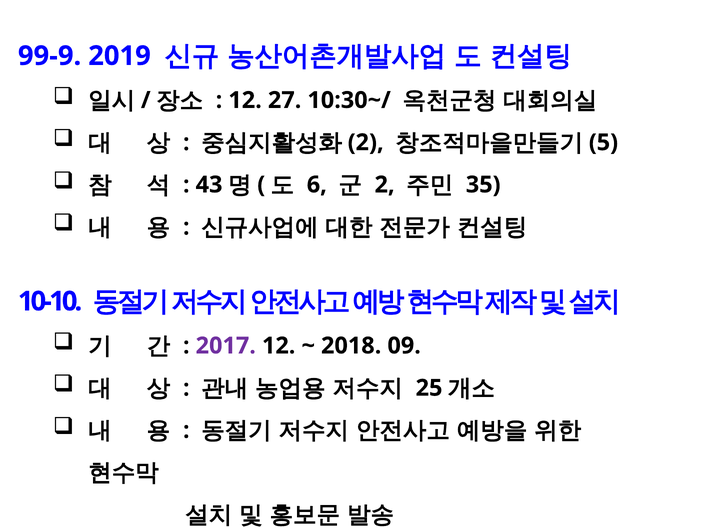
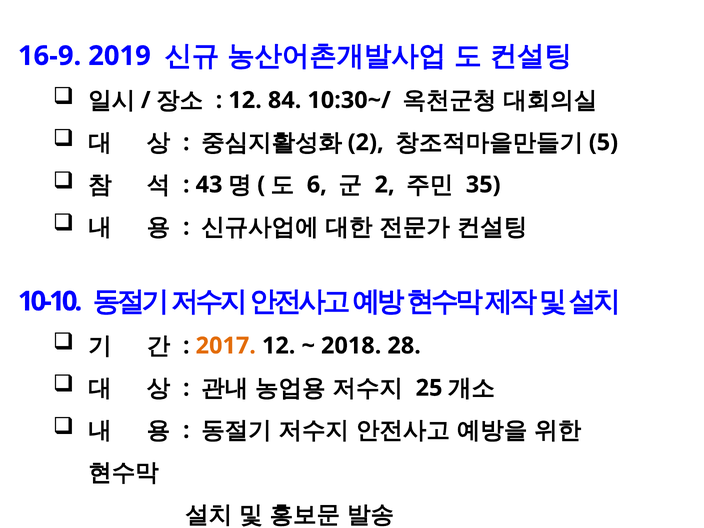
99-9: 99-9 -> 16-9
27: 27 -> 84
2017 colour: purple -> orange
09: 09 -> 28
